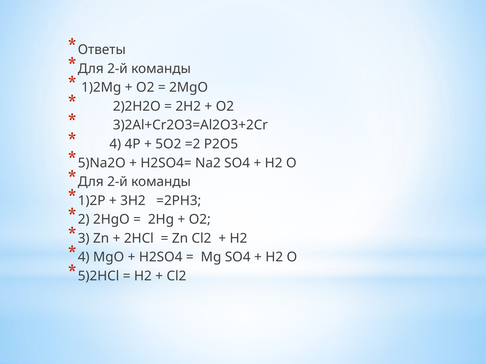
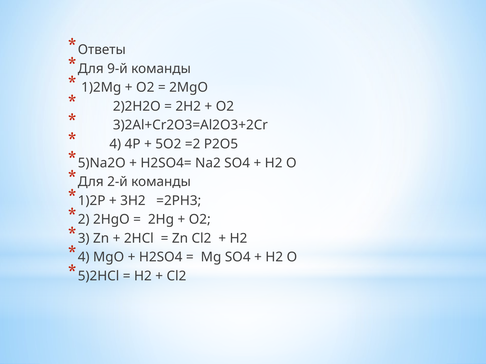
2-й at (117, 69): 2-й -> 9-й
